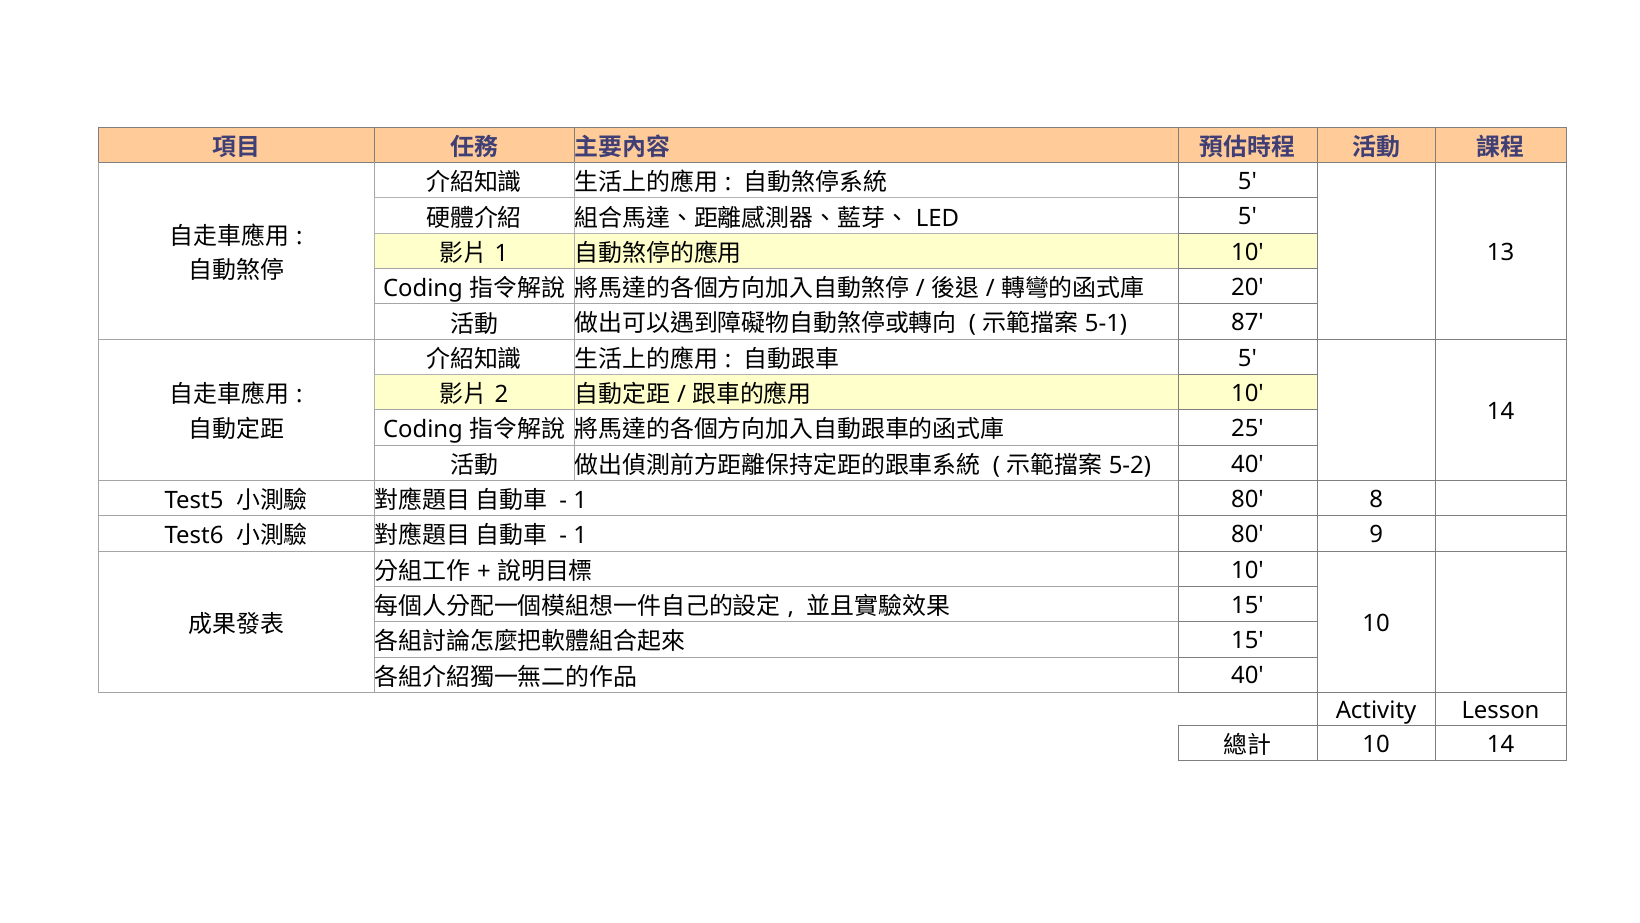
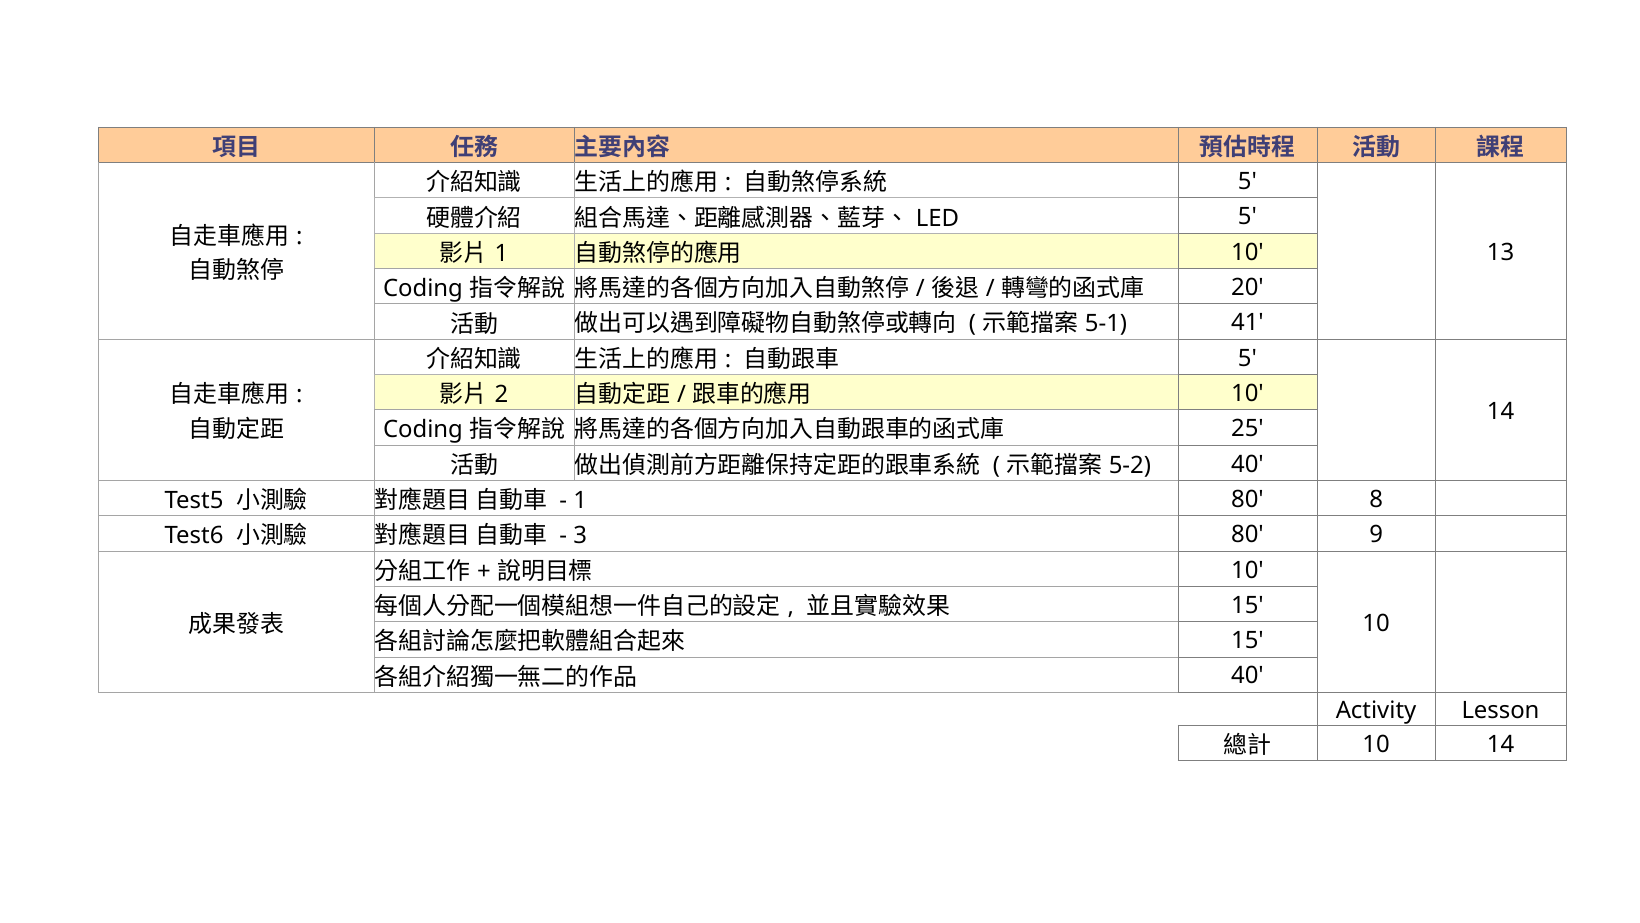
87: 87 -> 41
1 at (580, 536): 1 -> 3
